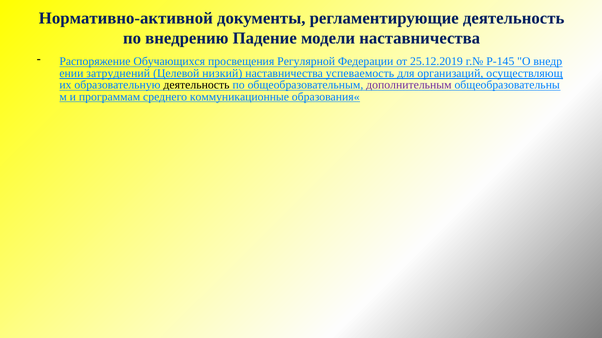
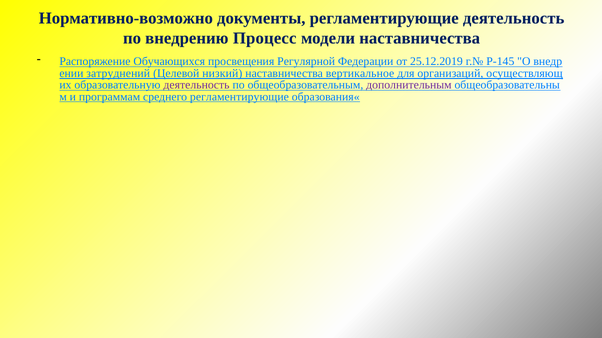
Нормативно-активной: Нормативно-активной -> Нормативно-возможно
Падение: Падение -> Процесс
успеваемость: успеваемость -> вертикальное
деятельность at (197, 85) colour: black -> purple
среднего коммуникационные: коммуникационные -> регламентирующие
